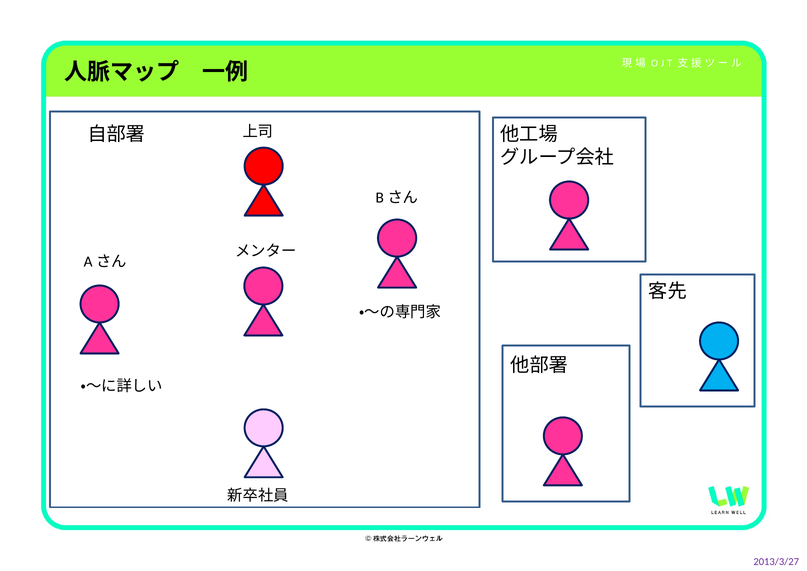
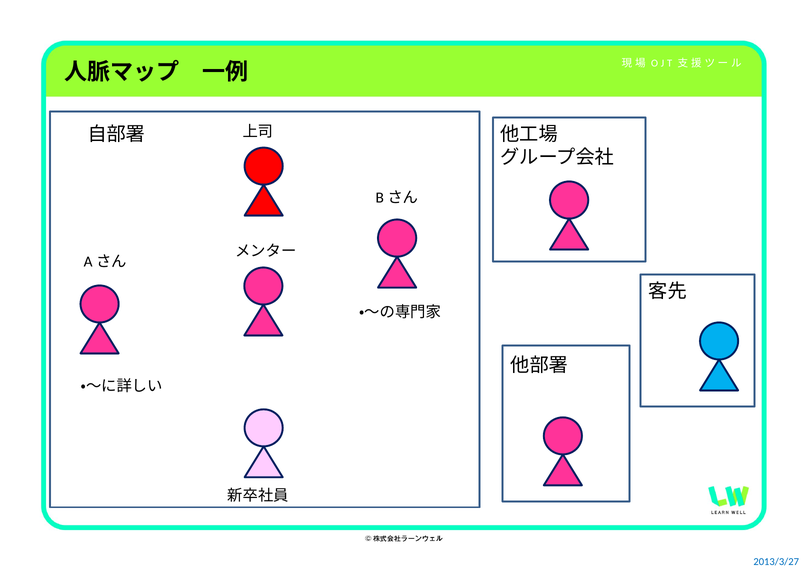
2013/3/27 colour: purple -> blue
